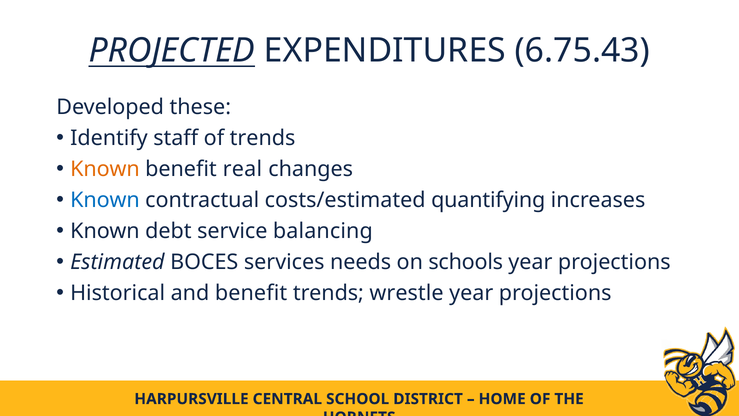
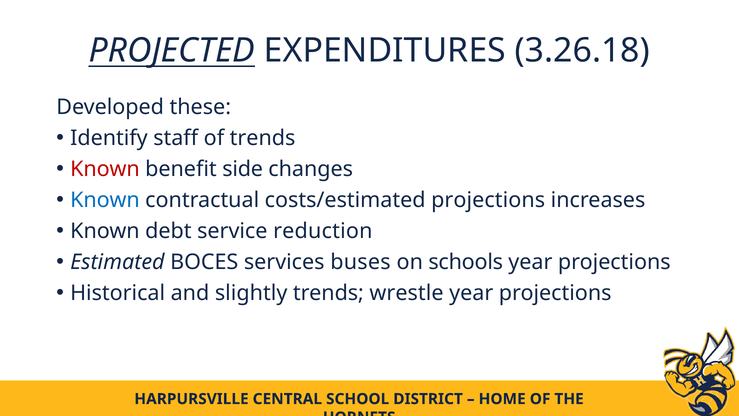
6.75.43: 6.75.43 -> 3.26.18
Known at (105, 169) colour: orange -> red
real: real -> side
costs/estimated quantifying: quantifying -> projections
balancing: balancing -> reduction
needs: needs -> buses
and benefit: benefit -> slightly
